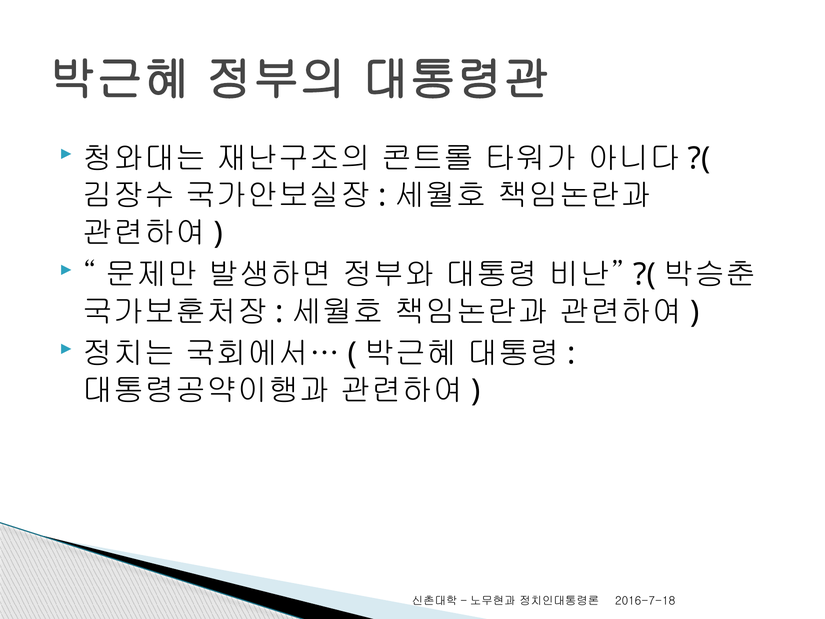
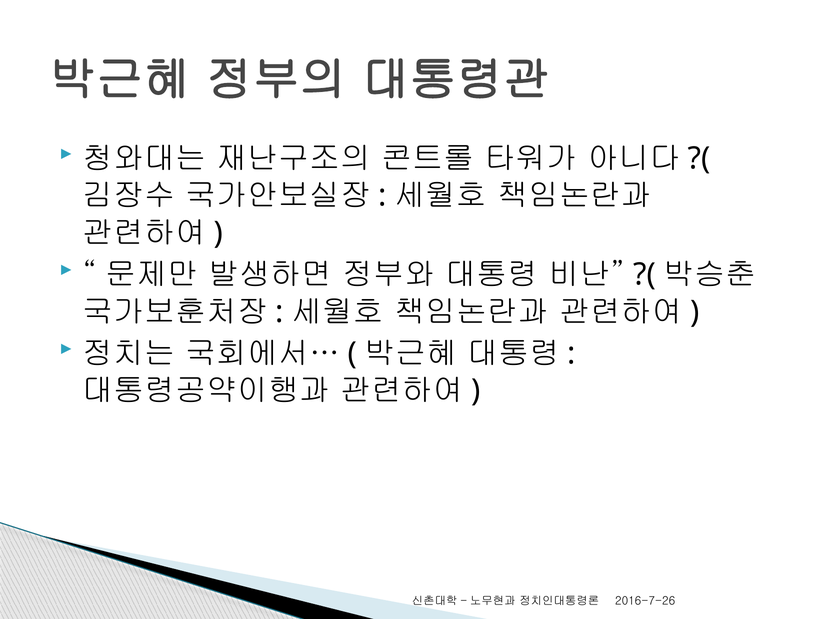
2016-7-18: 2016-7-18 -> 2016-7-26
